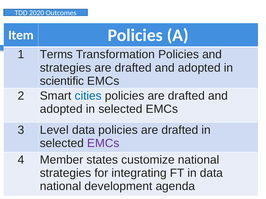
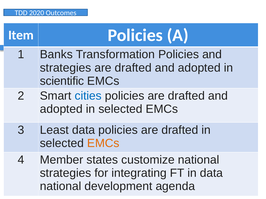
Terms: Terms -> Banks
Level: Level -> Least
EMCs at (103, 144) colour: purple -> orange
